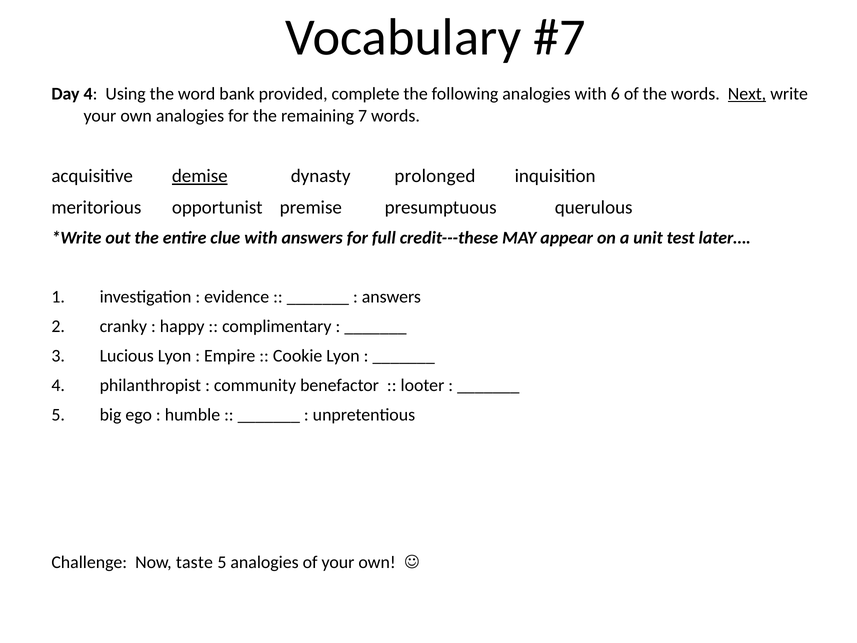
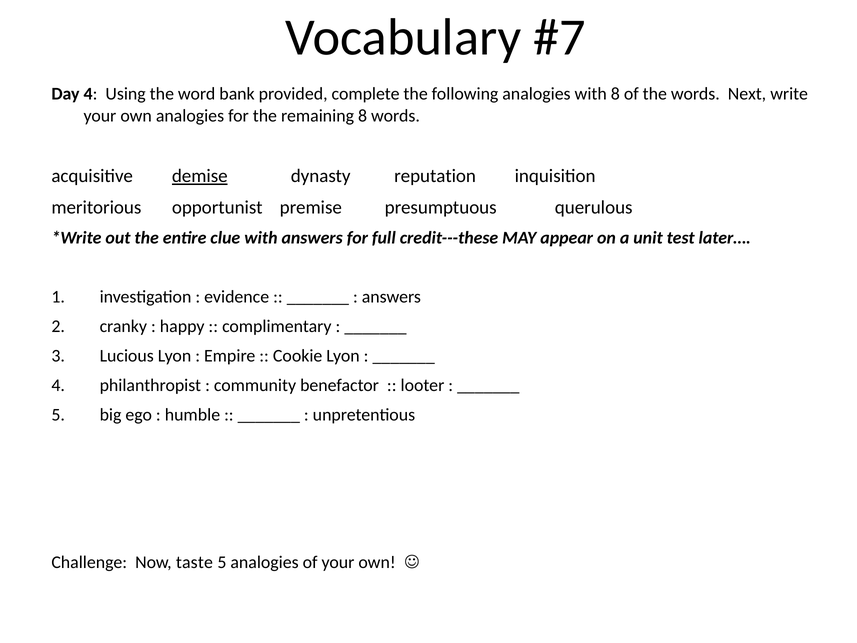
with 6: 6 -> 8
Next underline: present -> none
remaining 7: 7 -> 8
prolonged: prolonged -> reputation
